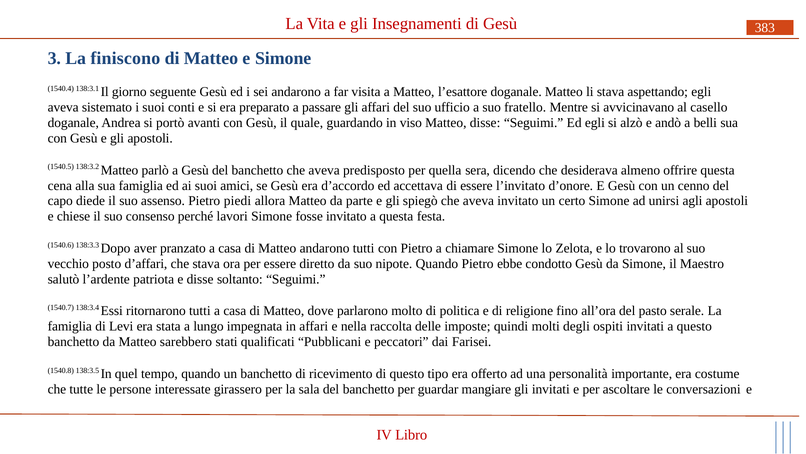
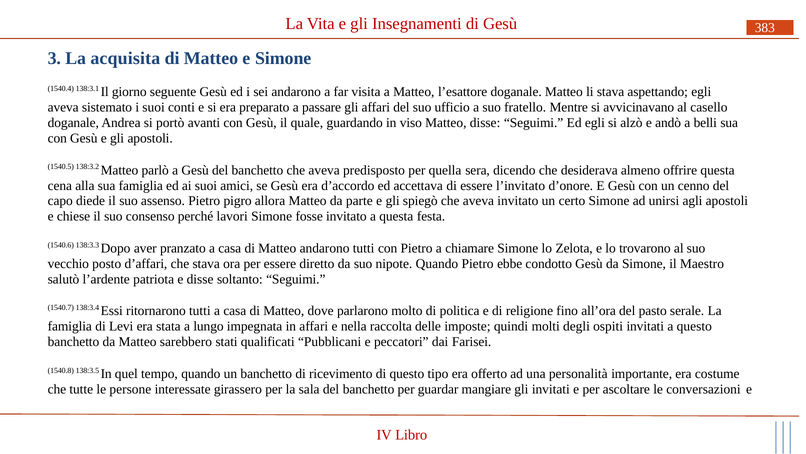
finiscono: finiscono -> acquisita
piedi: piedi -> pigro
